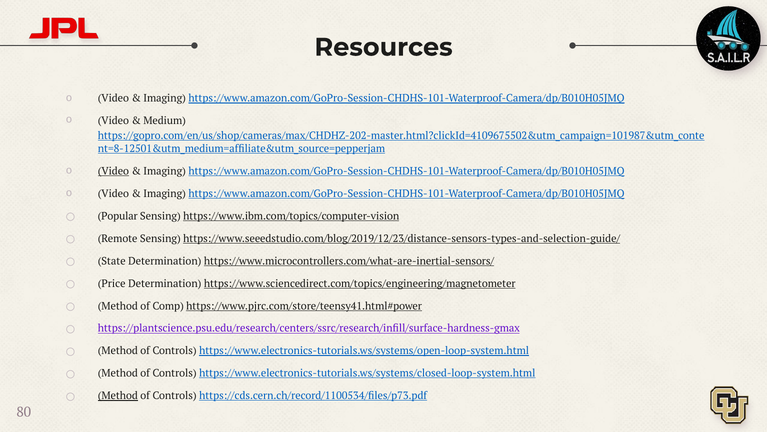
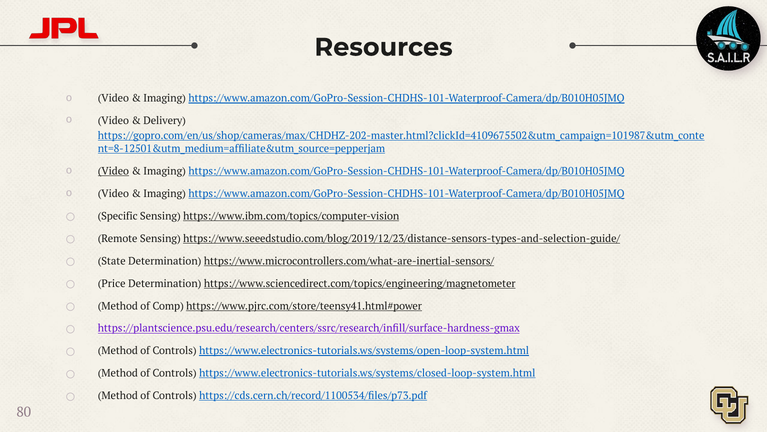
Medium: Medium -> Delivery
Popular: Popular -> Specific
Method at (118, 395) underline: present -> none
